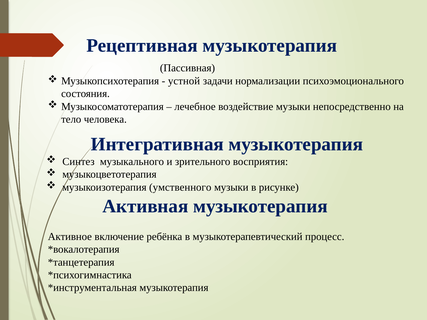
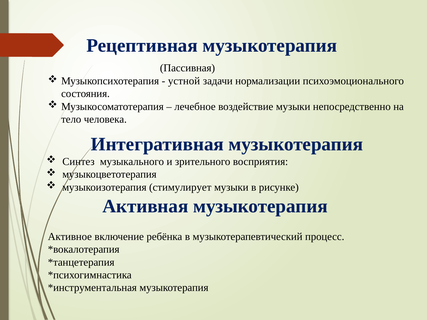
умственного: умственного -> стимулирует
